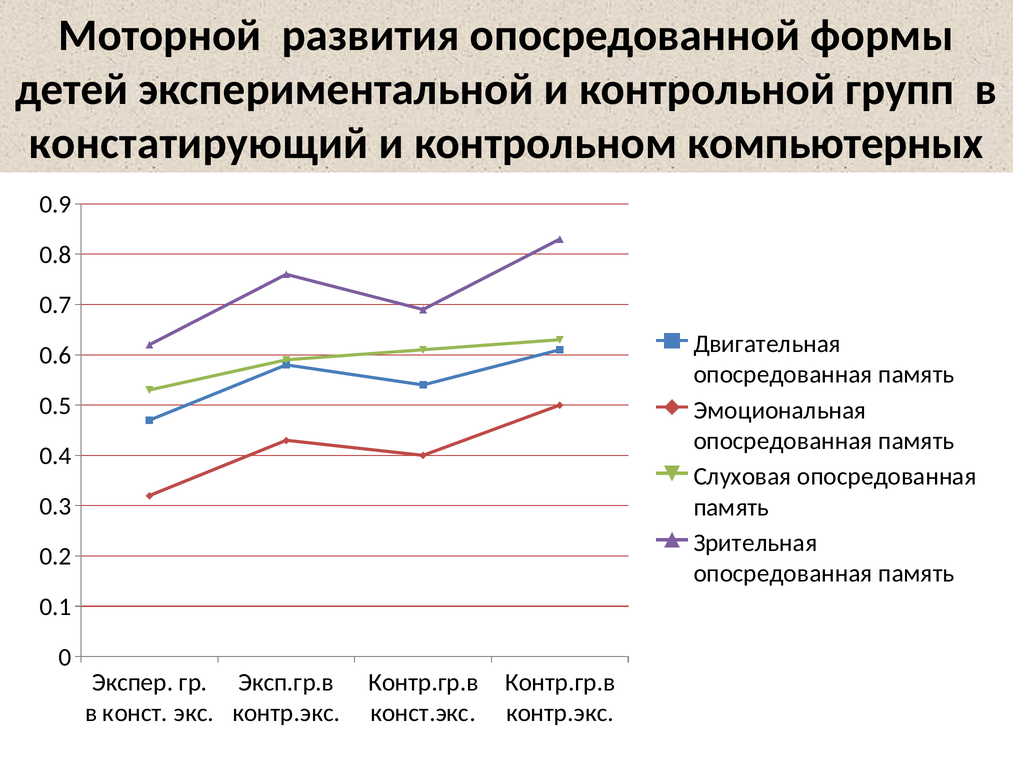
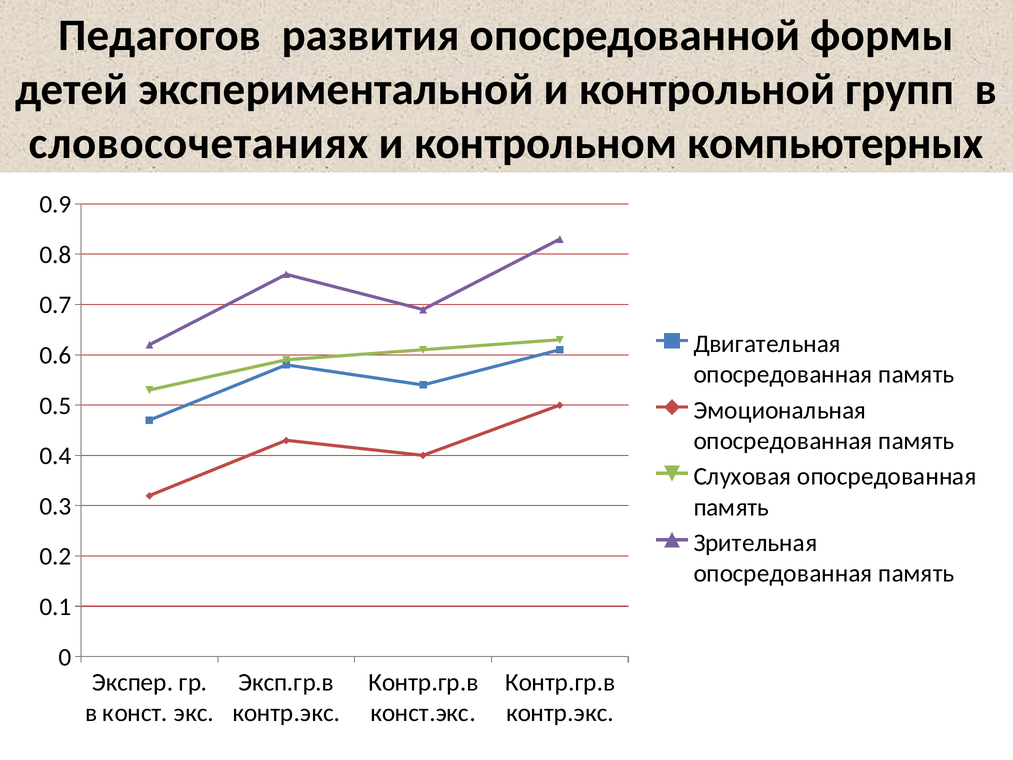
Моторной: Моторной -> Педагогов
констатирующий: констатирующий -> словосочетаниях
